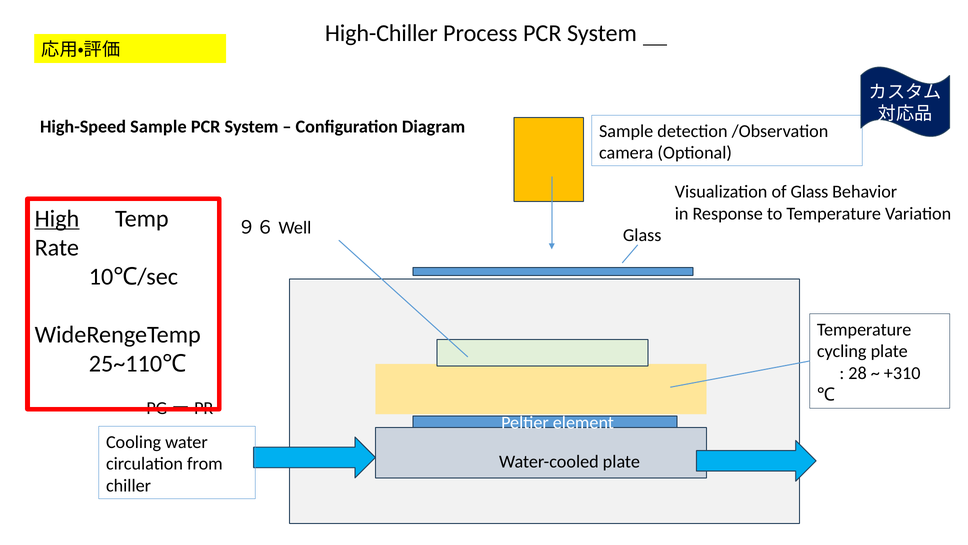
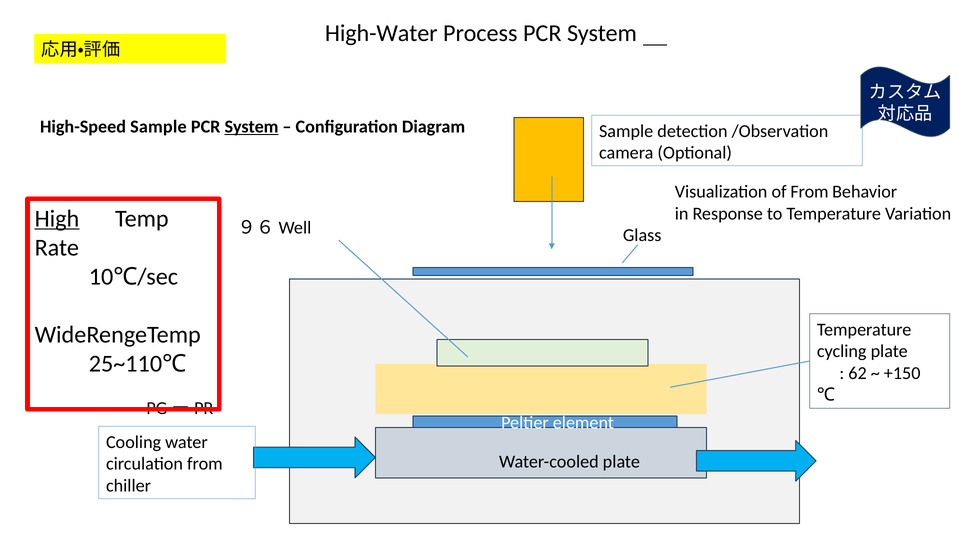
High-Chiller: High-Chiller -> High-Water
System at (252, 126) underline: none -> present
of Glass: Glass -> From
28: 28 -> 62
+310: +310 -> +150
